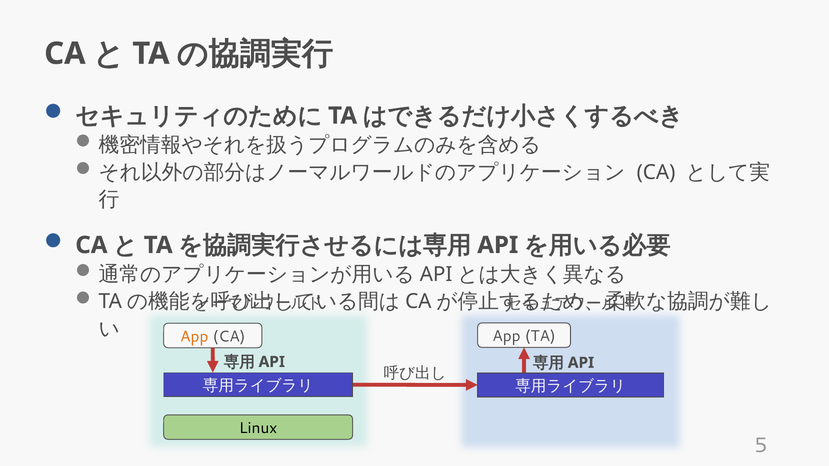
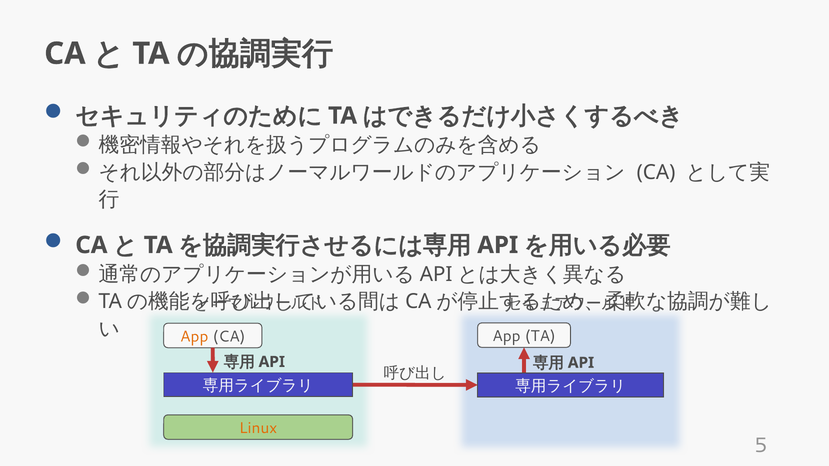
Linux colour: black -> orange
